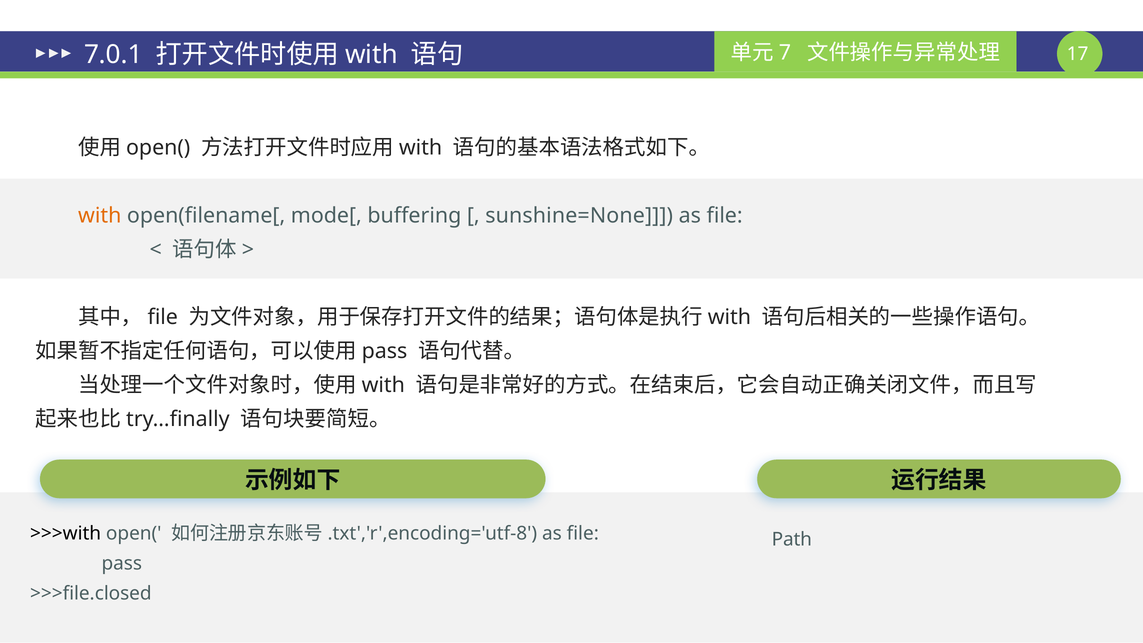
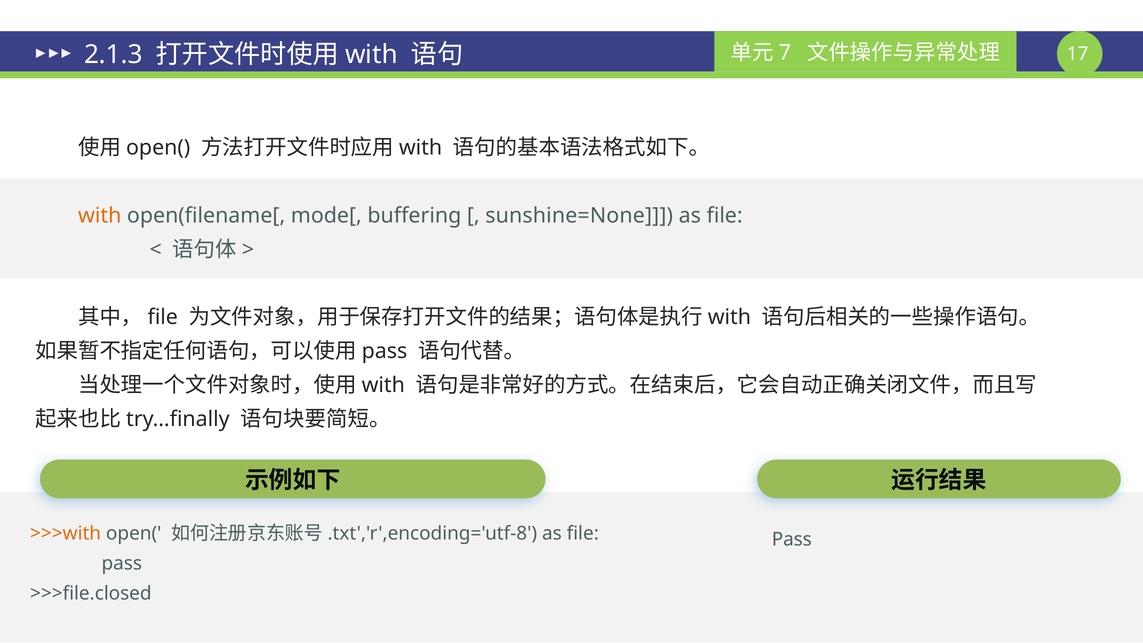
7.0.1: 7.0.1 -> 2.1.3
>>>with colour: black -> orange
Path at (792, 539): Path -> Pass
